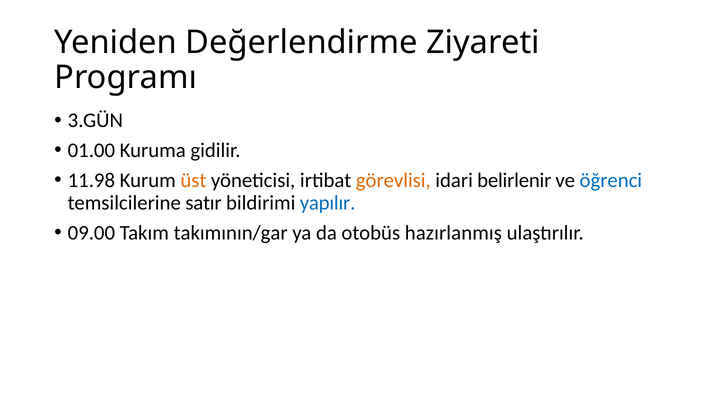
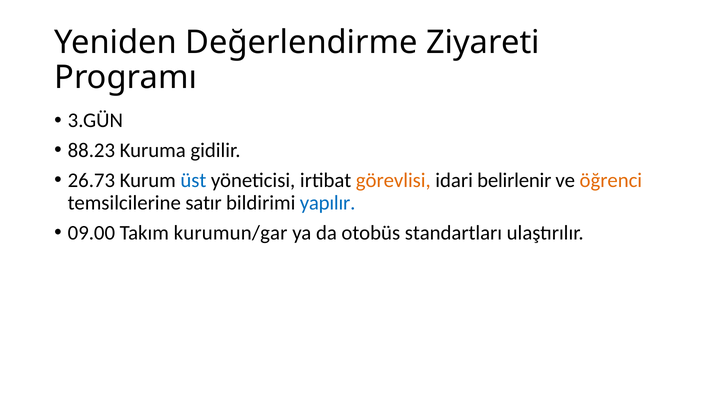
01.00: 01.00 -> 88.23
11.98: 11.98 -> 26.73
üst colour: orange -> blue
öğrenci colour: blue -> orange
takımının/gar: takımının/gar -> kurumun/gar
hazırlanmış: hazırlanmış -> standartları
